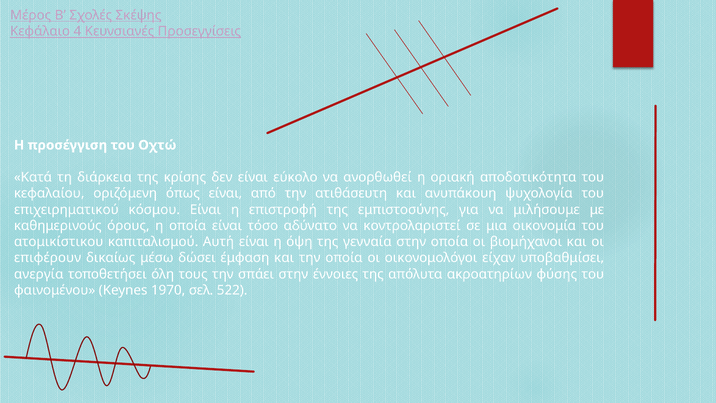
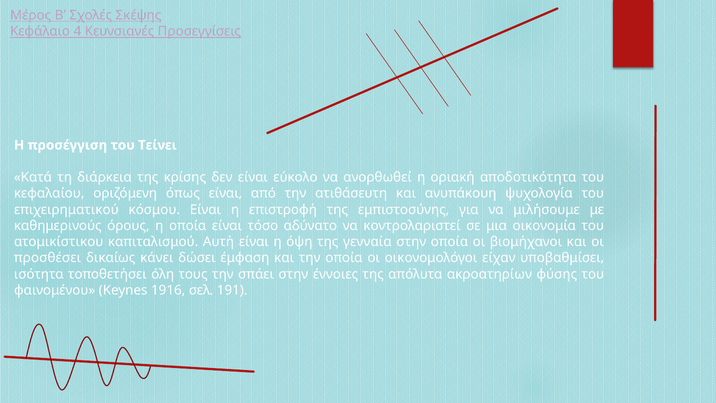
Οχτώ: Οχτώ -> Τείνει
επιφέρουν: επιφέρουν -> προσθέσει
μέσω: μέσω -> κάνει
ανεργία: ανεργία -> ισότητα
1970: 1970 -> 1916
522: 522 -> 191
